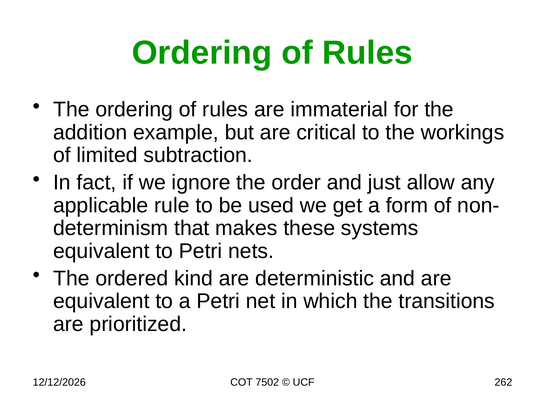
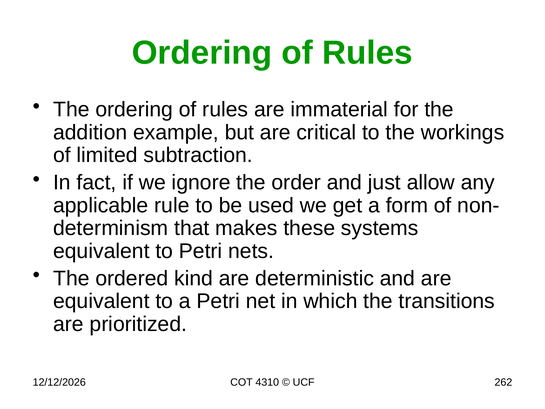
7502: 7502 -> 4310
